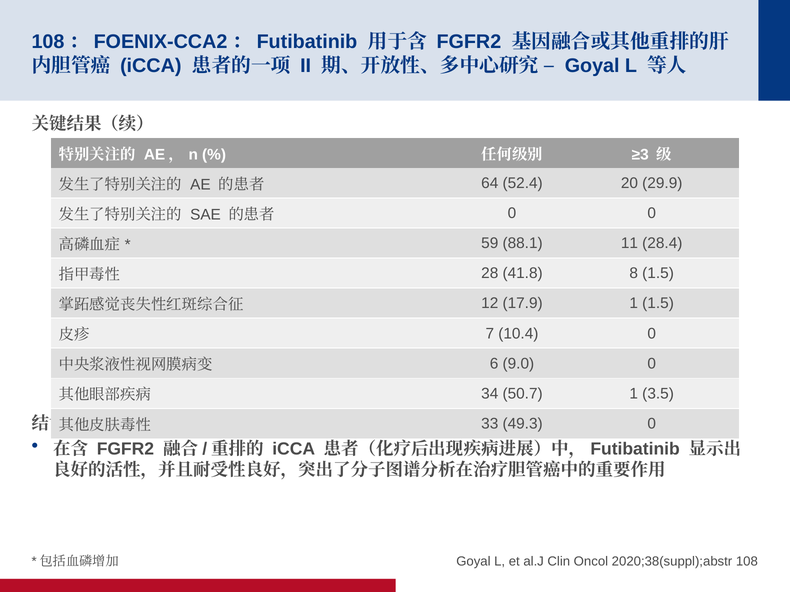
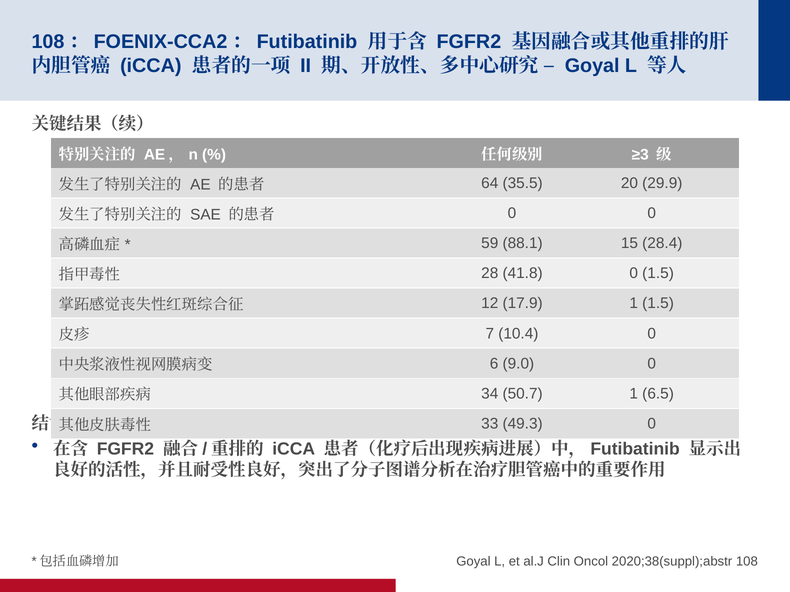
52.4: 52.4 -> 35.5
11: 11 -> 15
41.8 8: 8 -> 0
3.5: 3.5 -> 6.5
